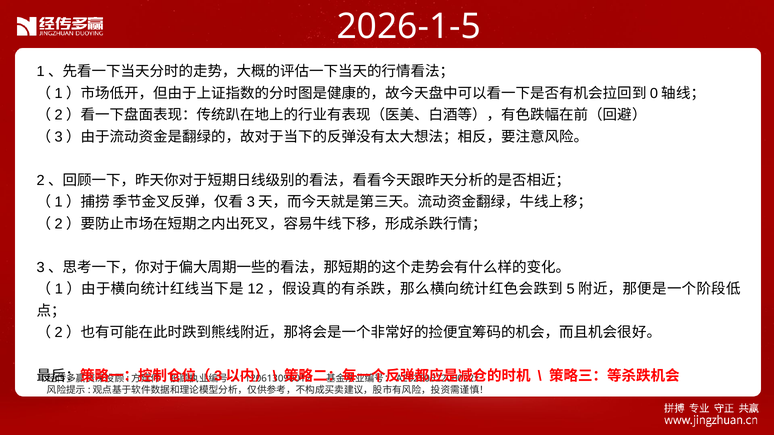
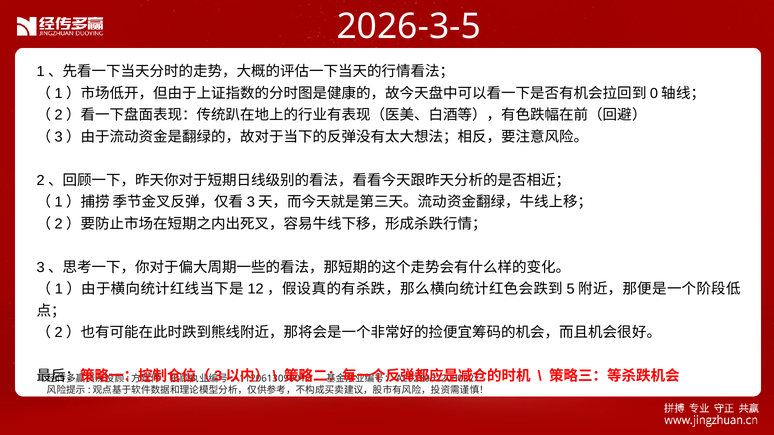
2026-1-5: 2026-1-5 -> 2026-3-5
